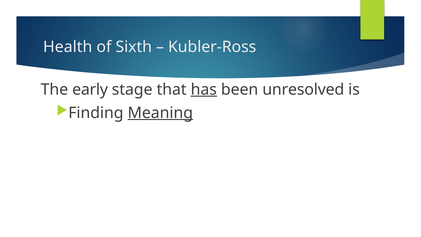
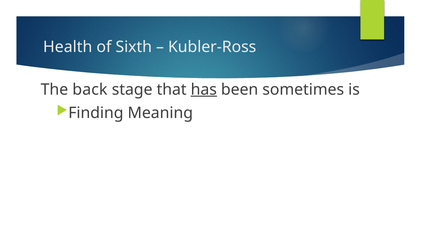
early: early -> back
unresolved: unresolved -> sometimes
Meaning underline: present -> none
